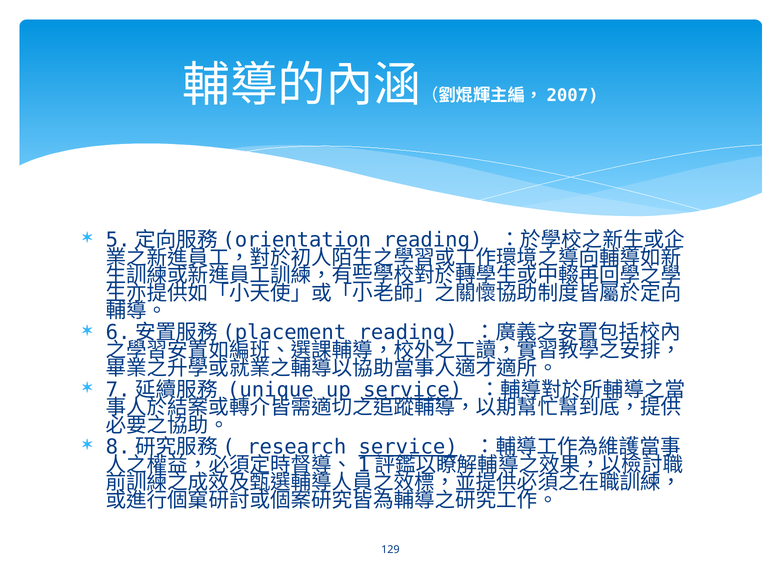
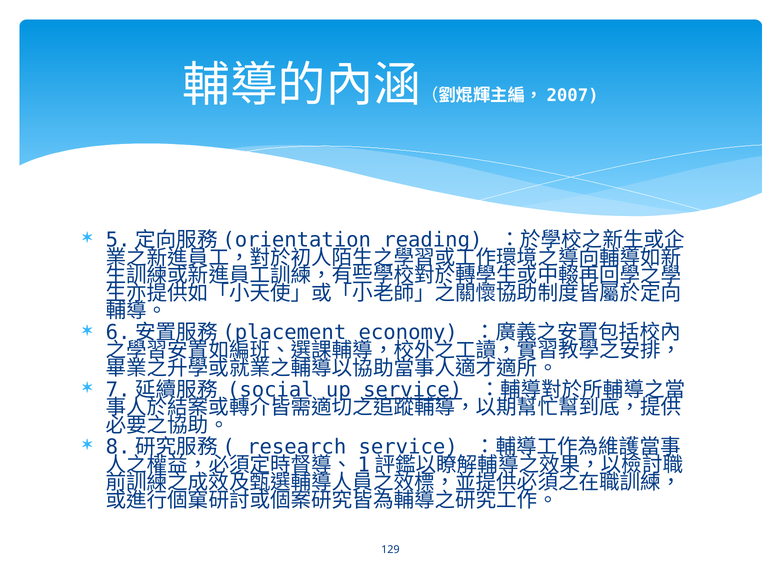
reading at (408, 333): reading -> economy
unique: unique -> social
service at (408, 447) underline: present -> none
